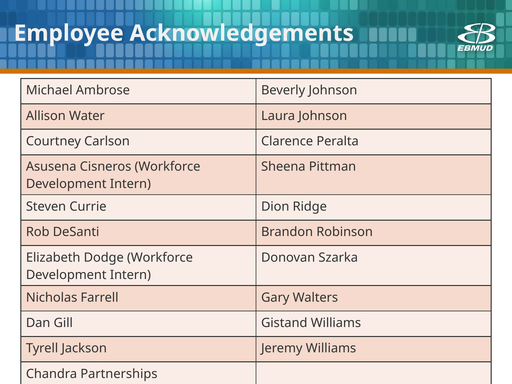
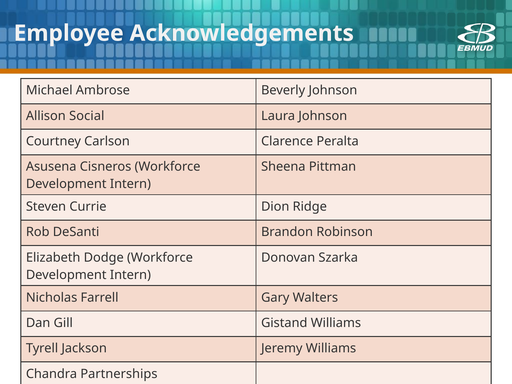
Water: Water -> Social
